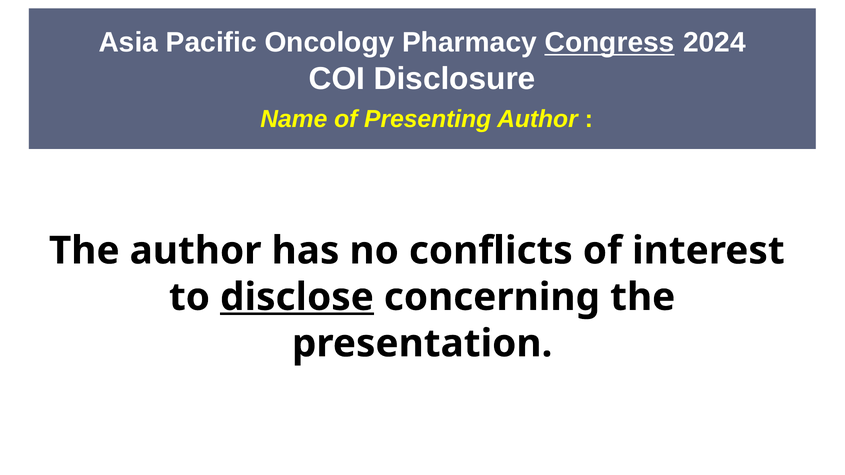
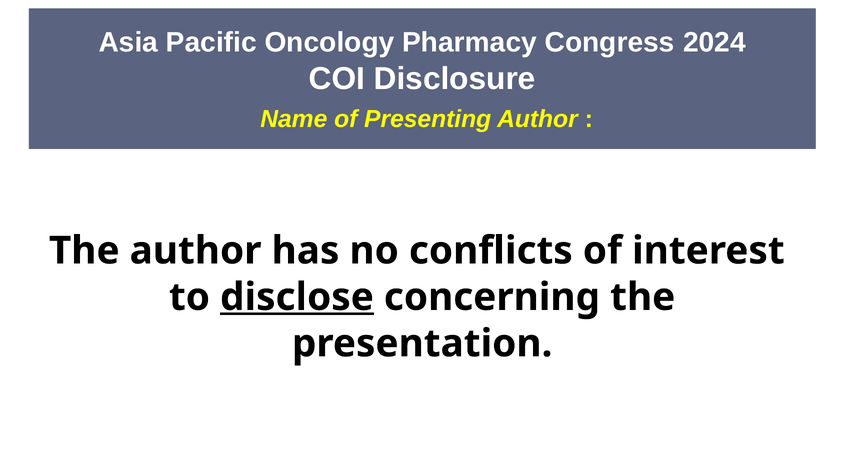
Congress underline: present -> none
